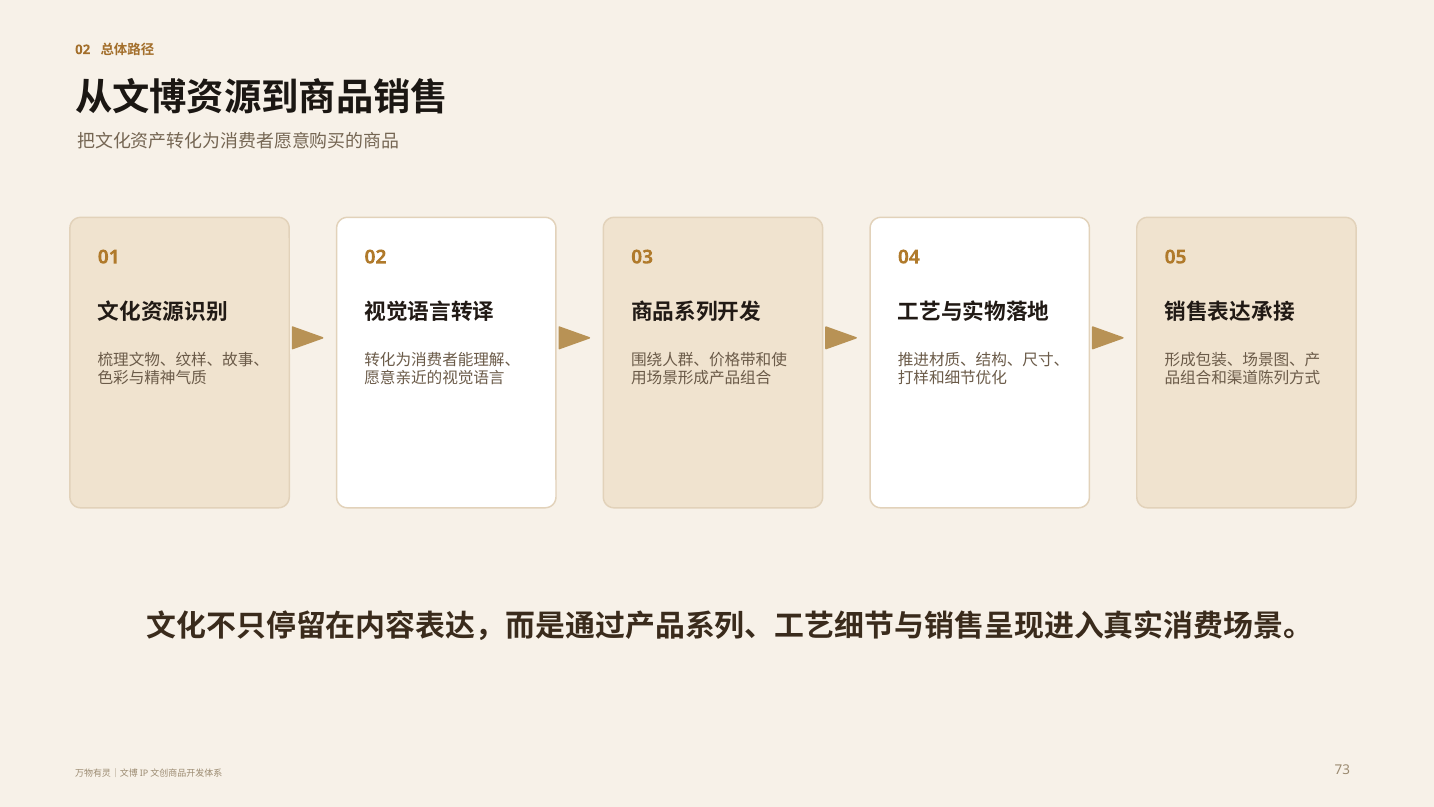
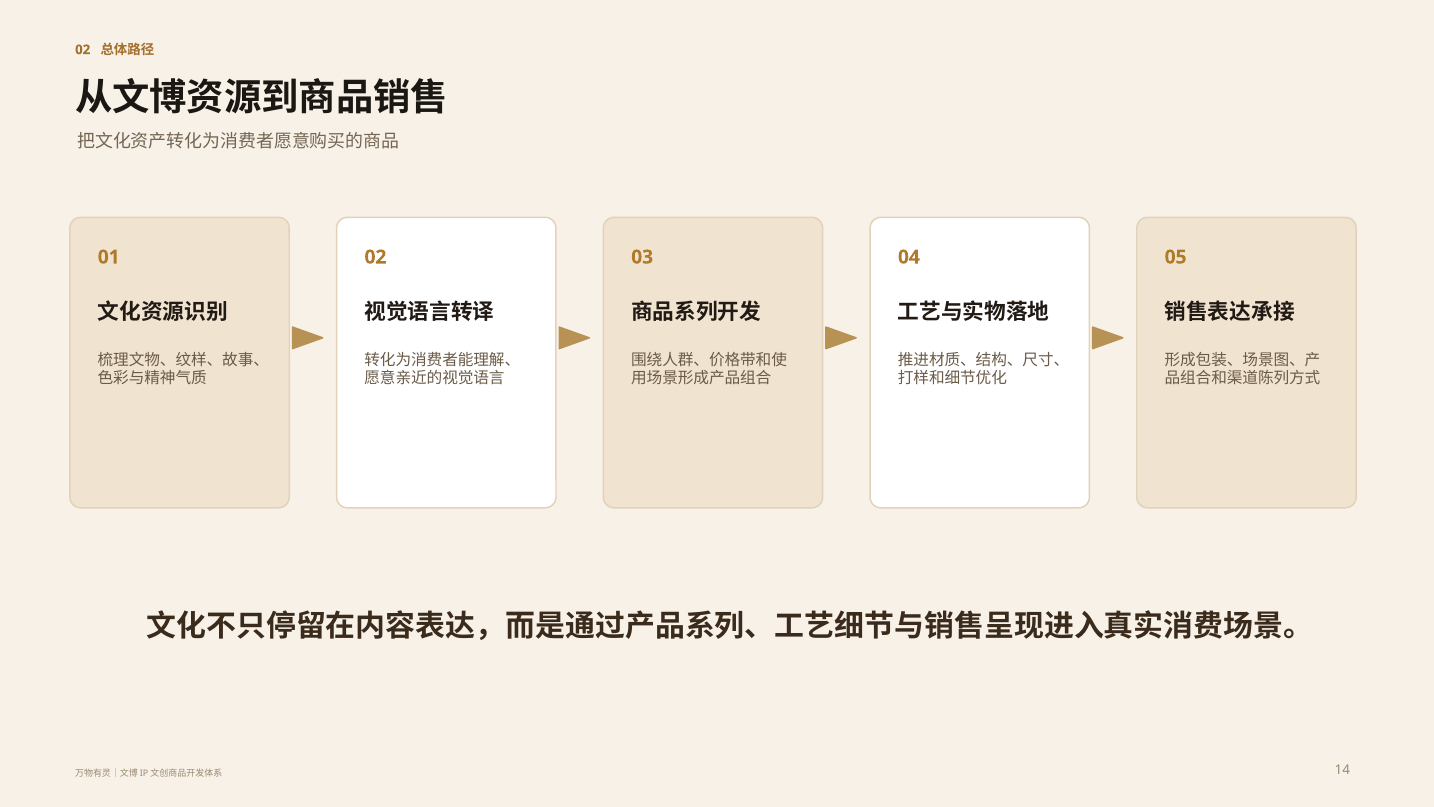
73: 73 -> 14
